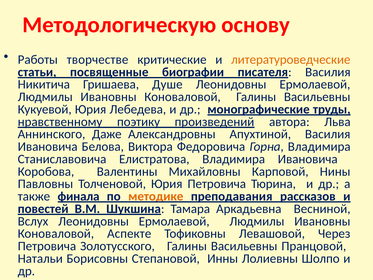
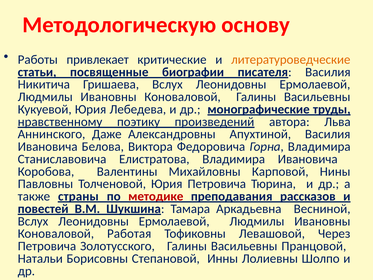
творчестве: творчестве -> привлекает
Гришаева Душе: Душе -> Вслух
финала: финала -> страны
методике colour: orange -> red
Аспекте: Аспекте -> Работая
